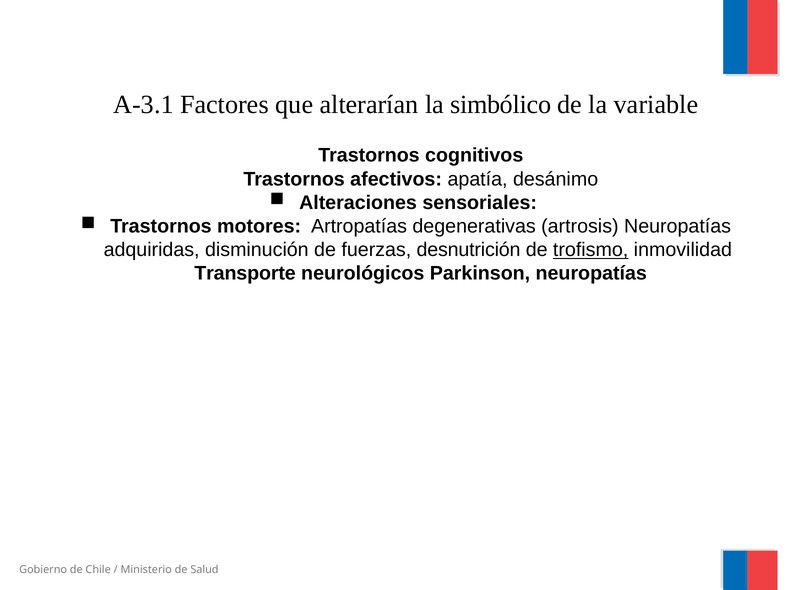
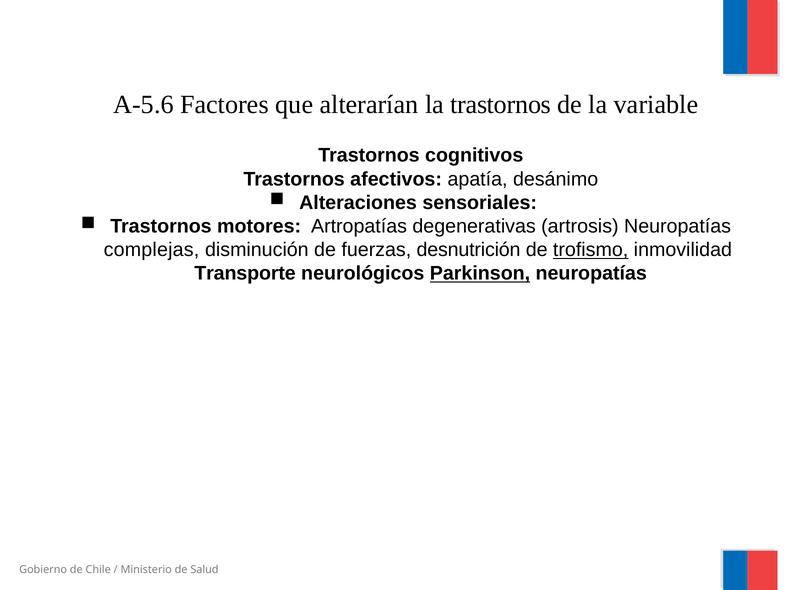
A-3.1: A-3.1 -> A-5.6
la simbólico: simbólico -> trastornos
adquiridas: adquiridas -> complejas
Parkinson underline: none -> present
